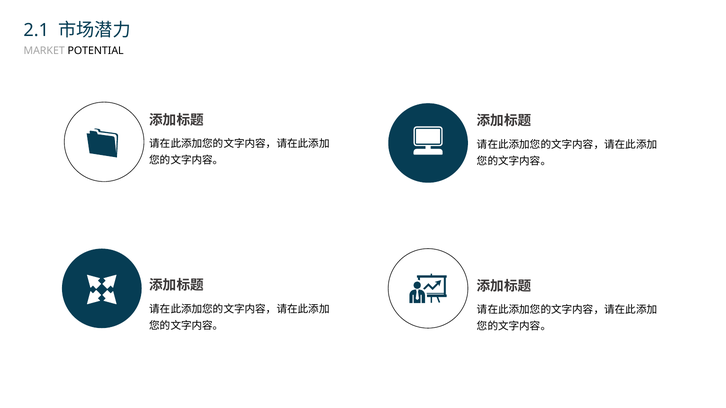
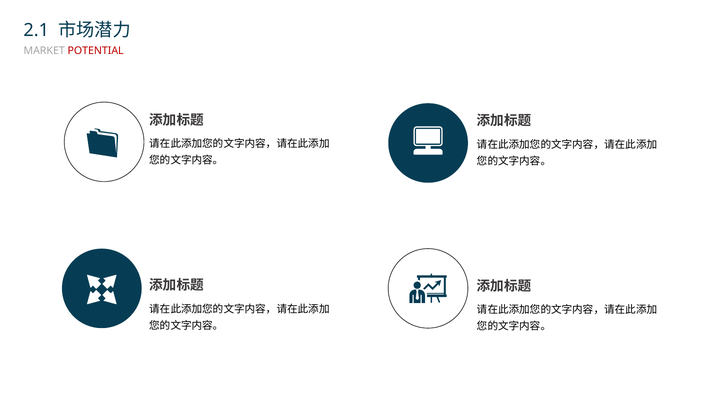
POTENTIAL colour: black -> red
